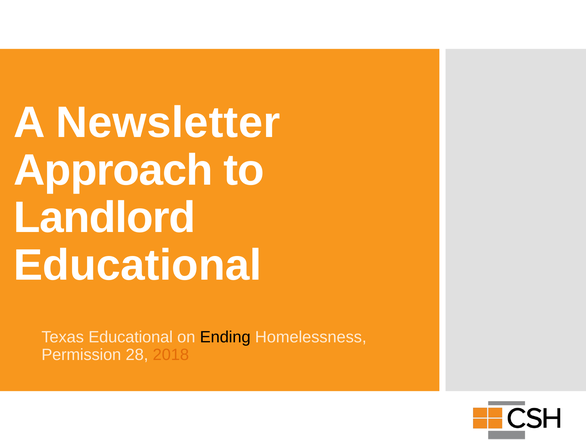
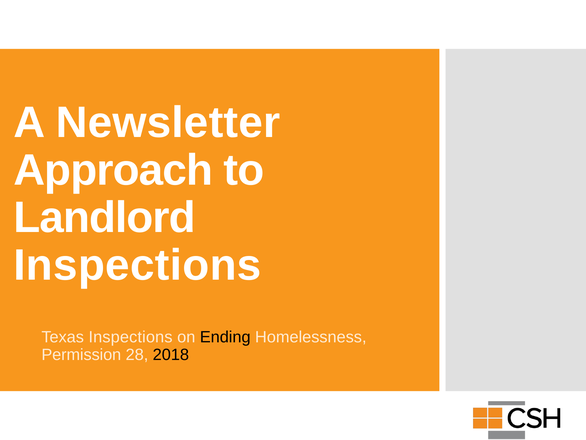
Educational at (138, 265): Educational -> Inspections
Texas Educational: Educational -> Inspections
2018 colour: orange -> black
